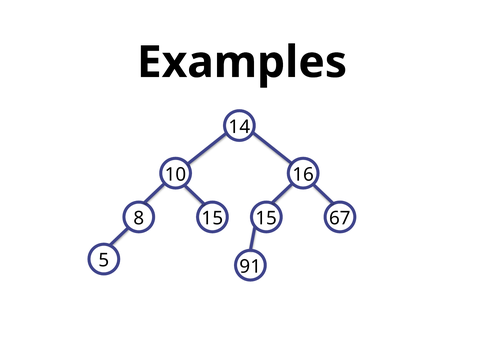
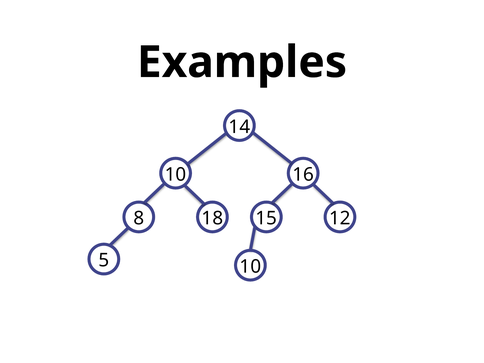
8 15: 15 -> 18
67: 67 -> 12
5 91: 91 -> 10
